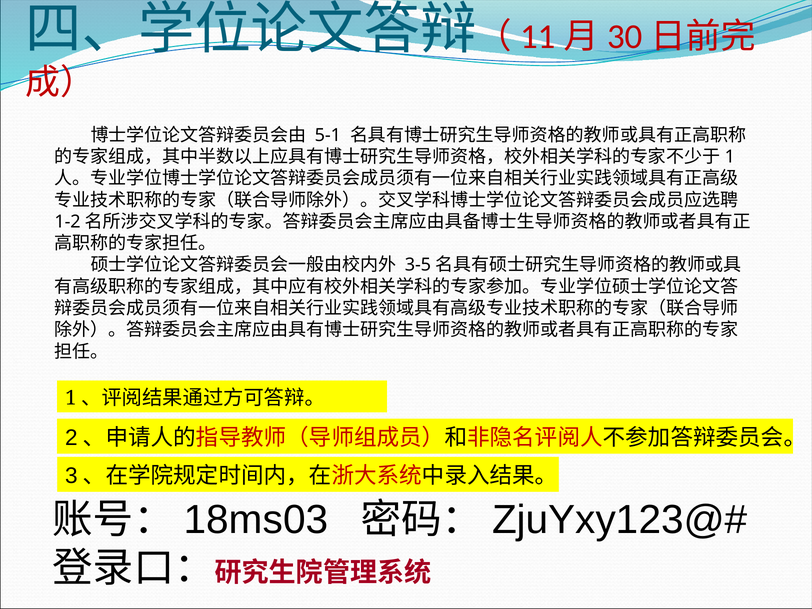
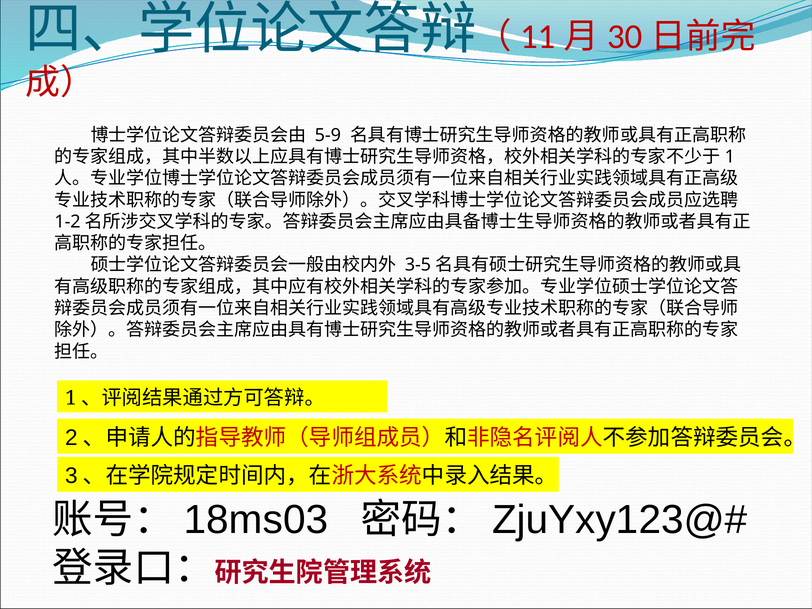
5-1: 5-1 -> 5-9
